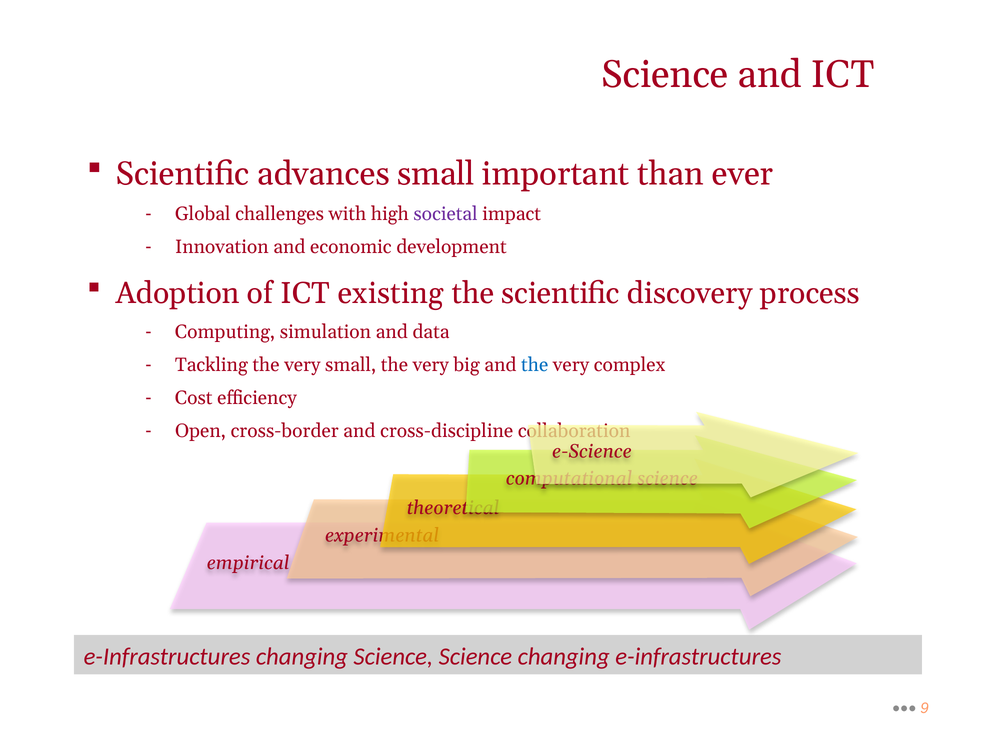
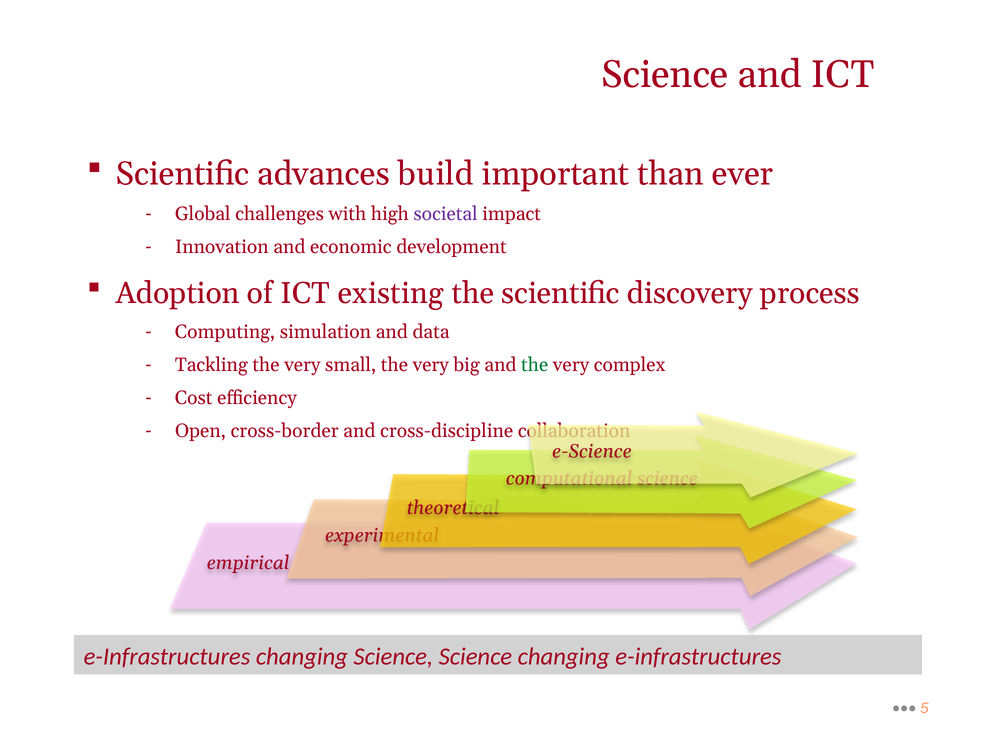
advances small: small -> build
the at (535, 365) colour: blue -> green
9: 9 -> 5
